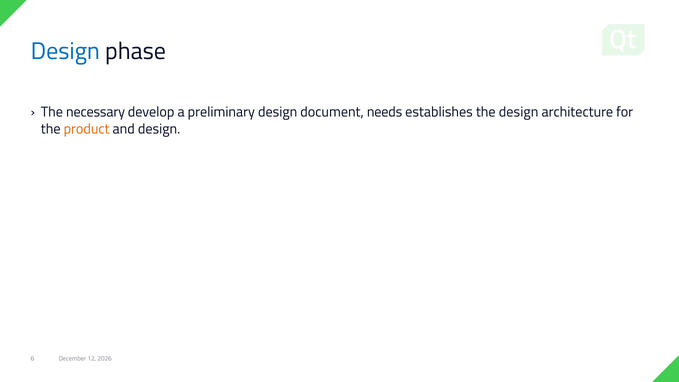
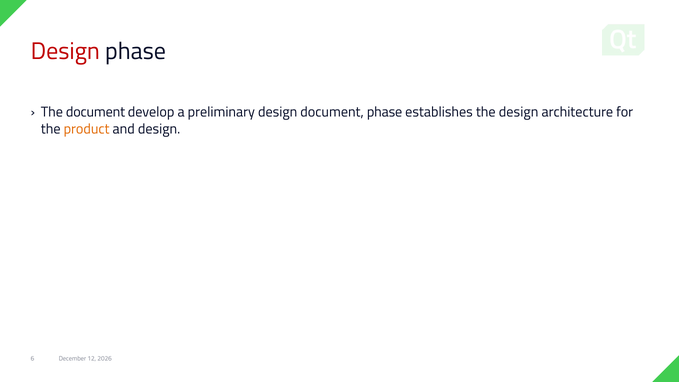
Design at (65, 51) colour: blue -> red
The necessary: necessary -> document
document needs: needs -> phase
